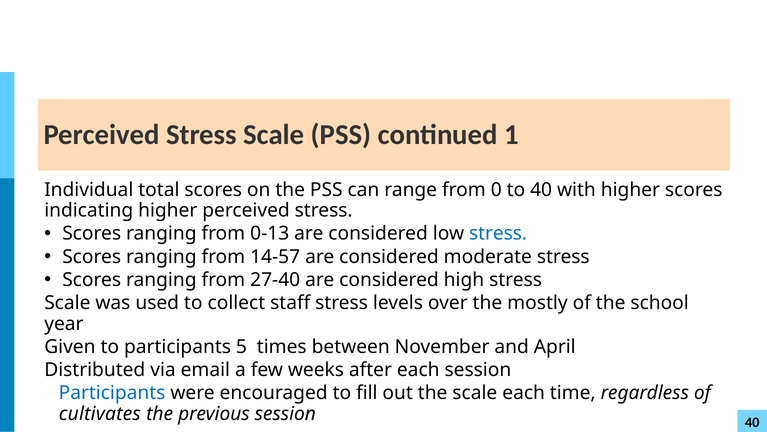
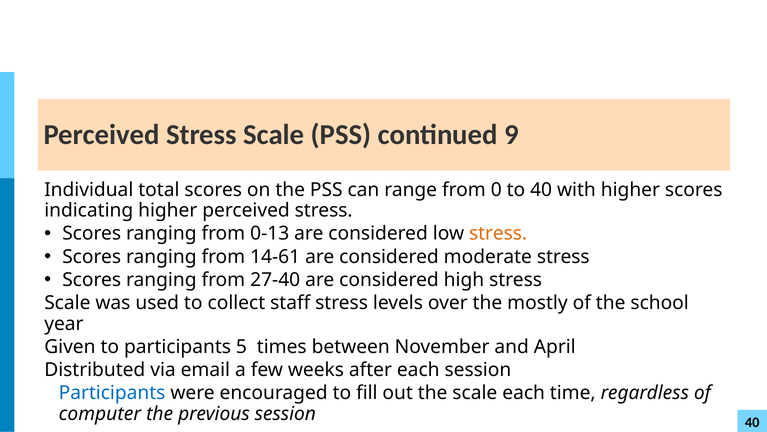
1: 1 -> 9
stress at (498, 233) colour: blue -> orange
14-57: 14-57 -> 14-61
cultivates: cultivates -> computer
